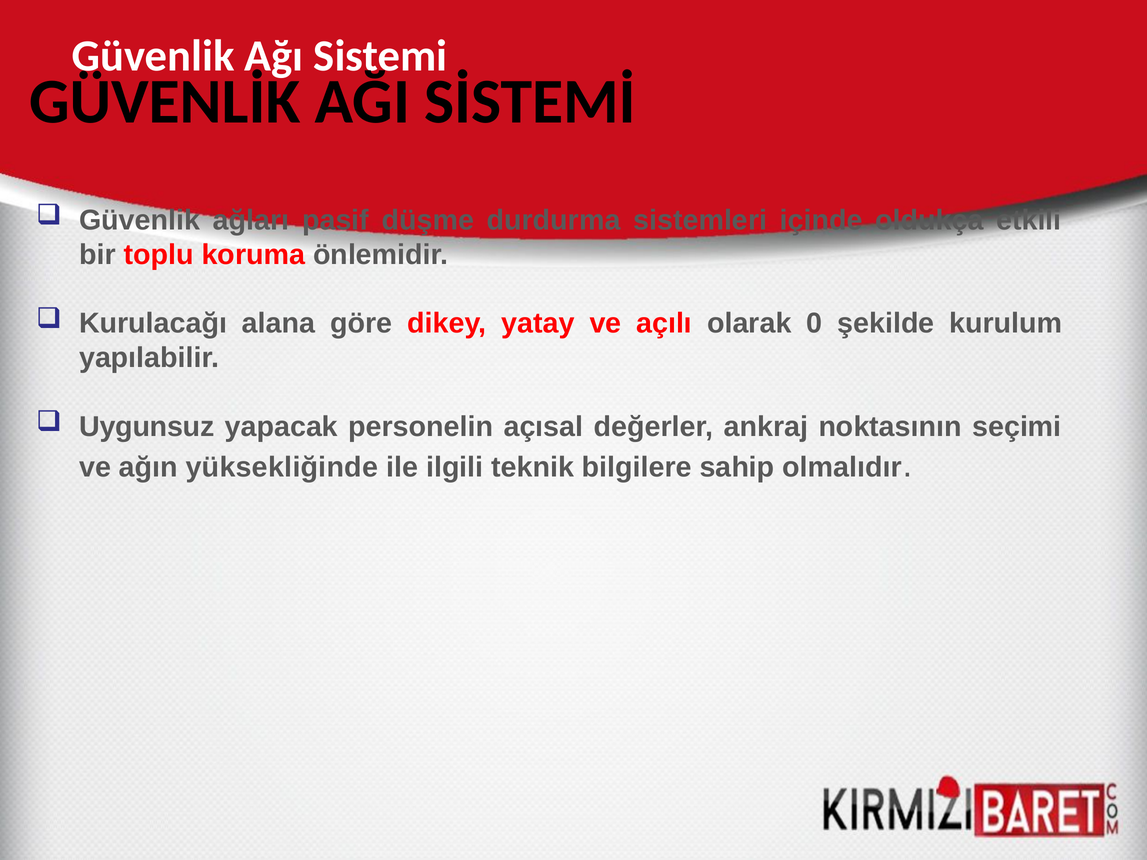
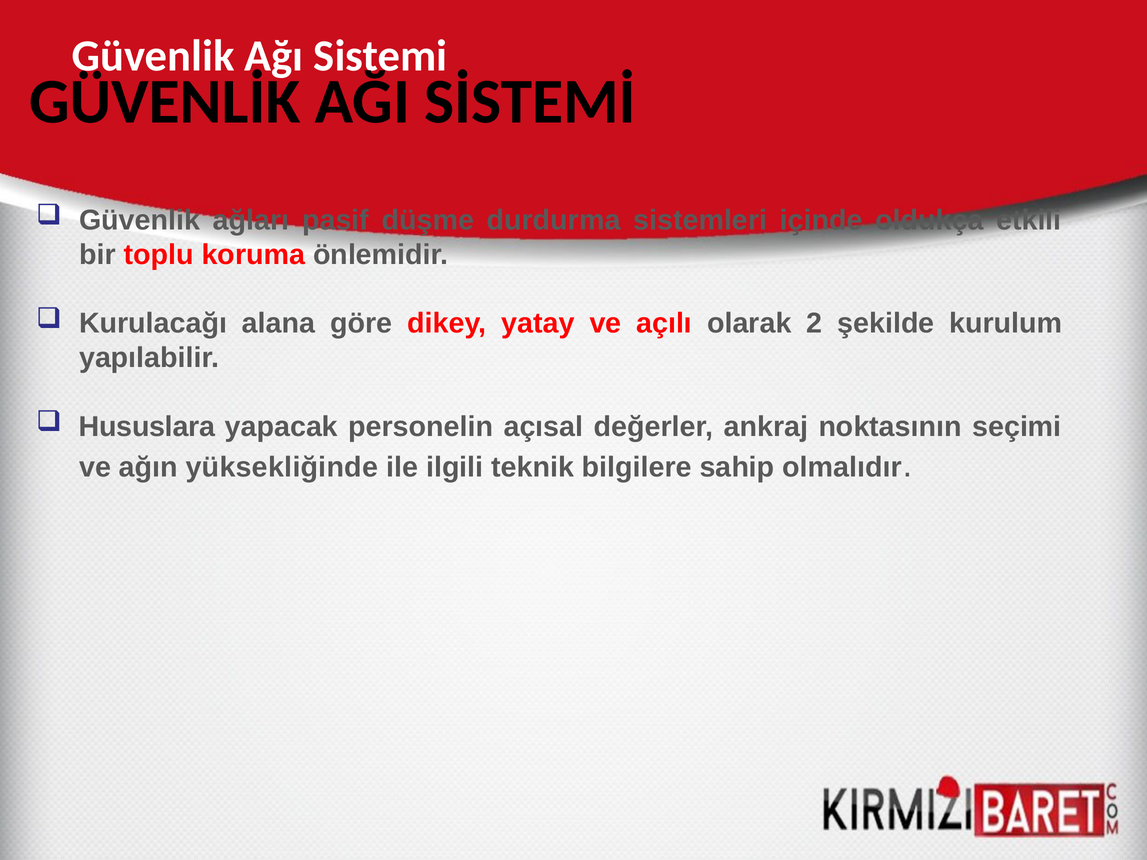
0: 0 -> 2
Uygunsuz: Uygunsuz -> Hususlara
